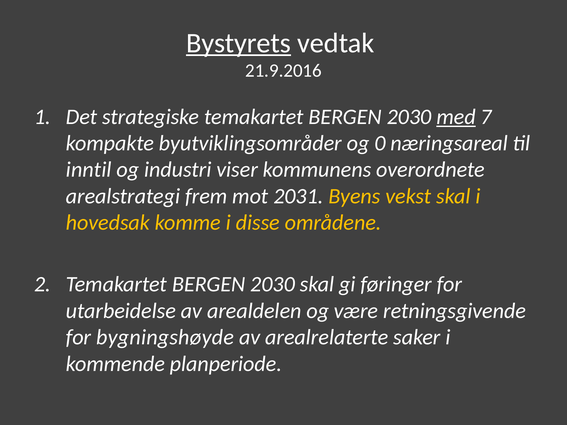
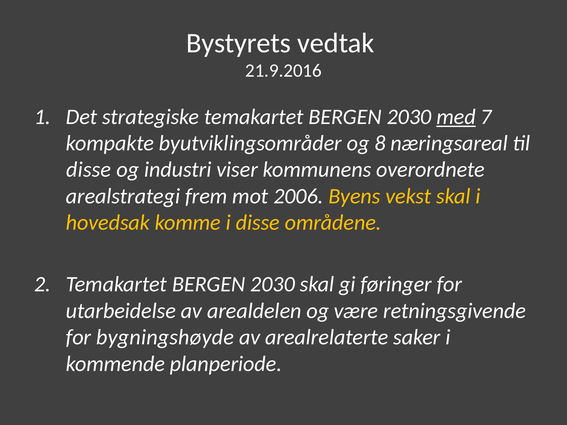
Bystyrets underline: present -> none
0: 0 -> 8
inntil at (89, 170): inntil -> disse
2031: 2031 -> 2006
